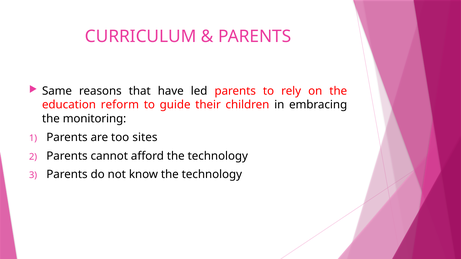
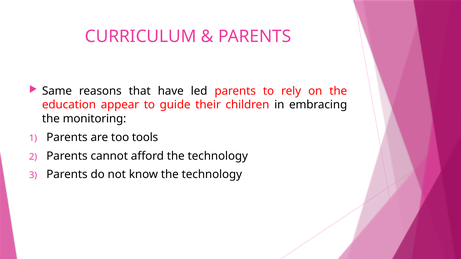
reform: reform -> appear
sites: sites -> tools
